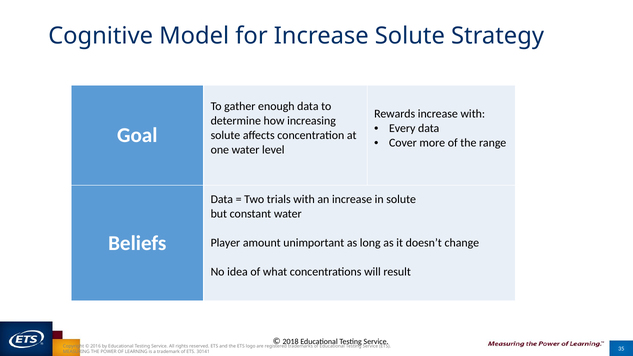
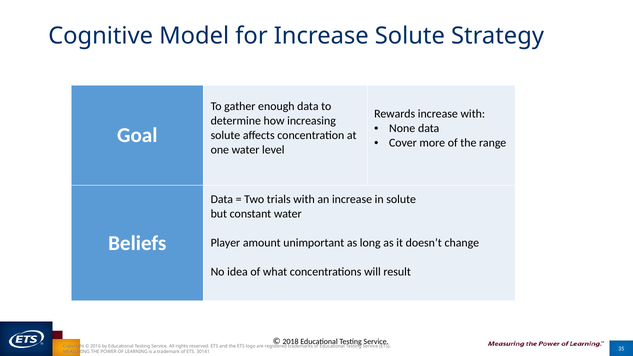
Every: Every -> None
